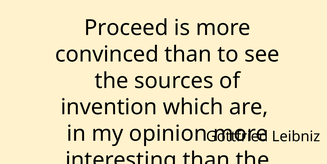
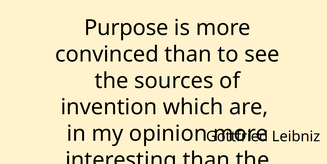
Proceed: Proceed -> Purpose
